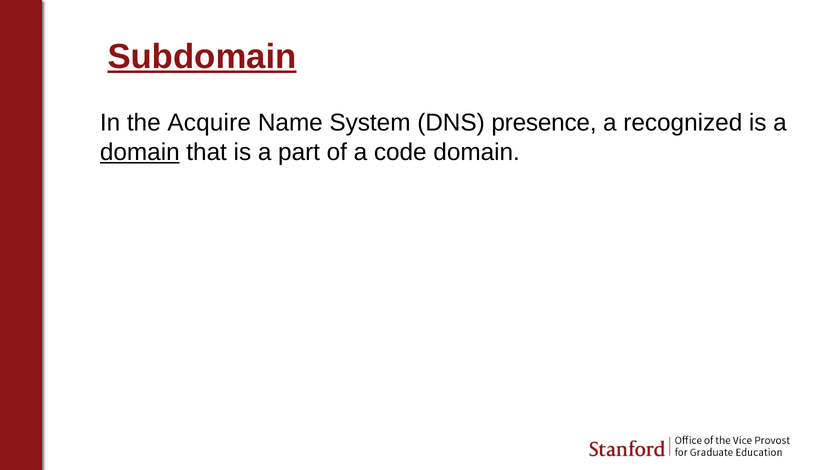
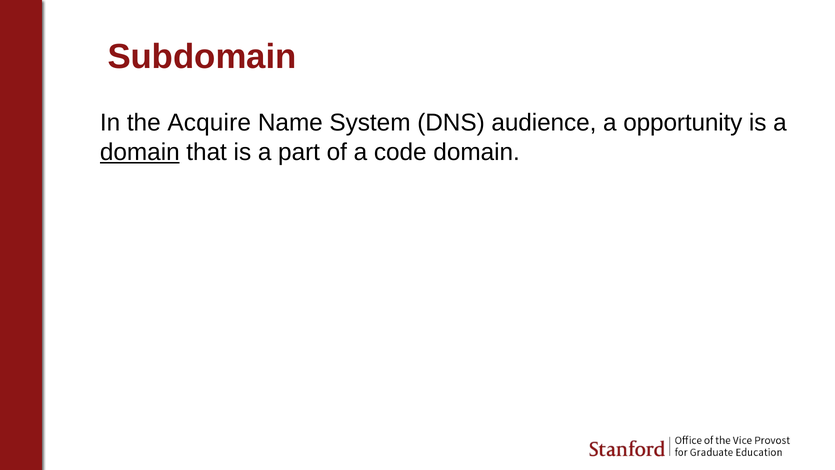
Subdomain underline: present -> none
presence: presence -> audience
recognized: recognized -> opportunity
